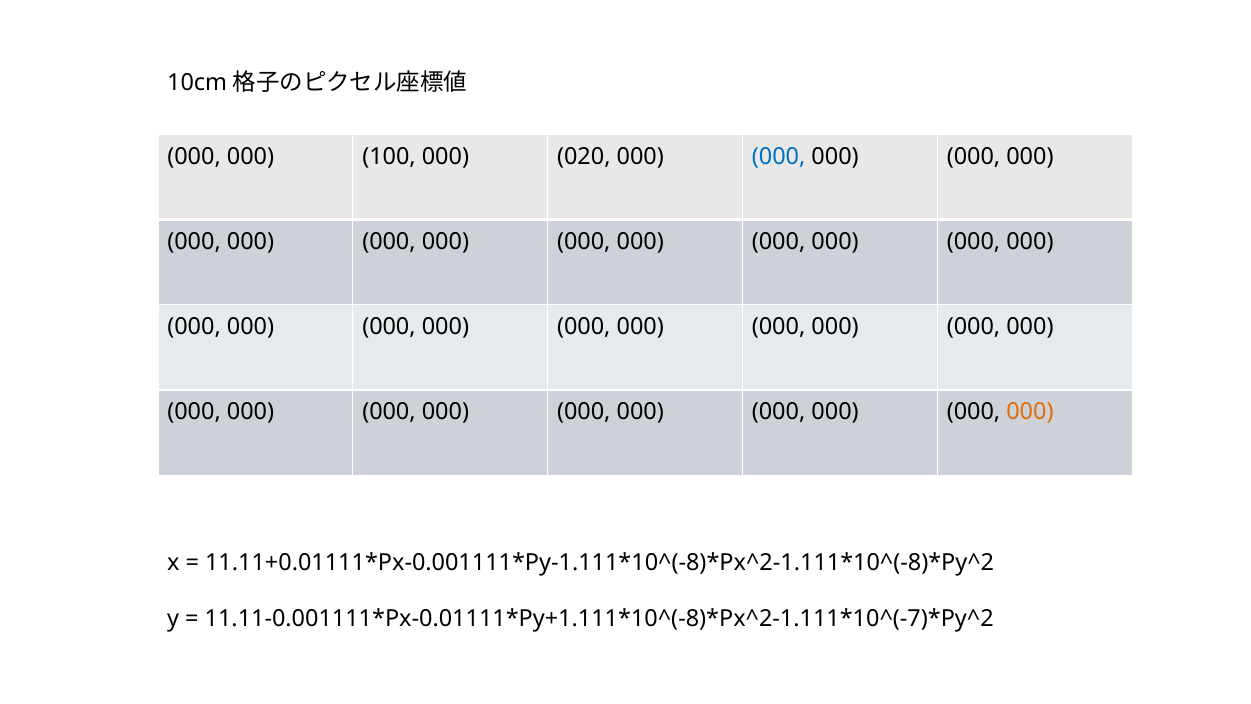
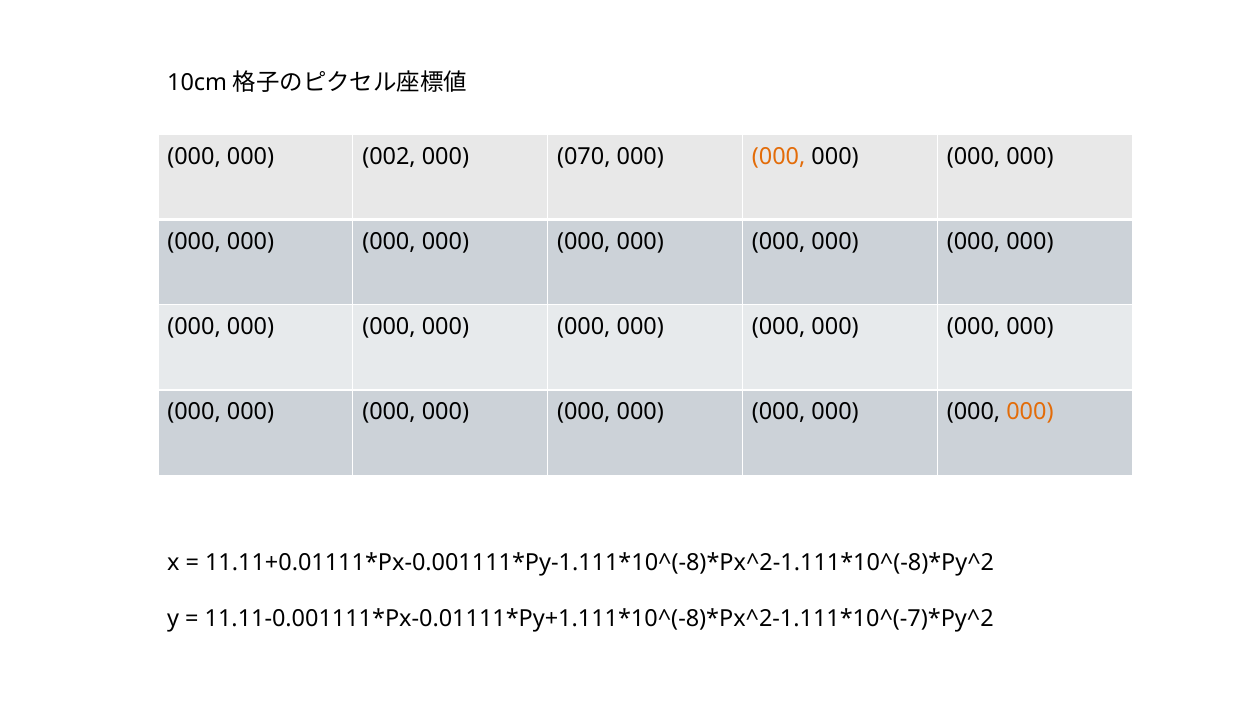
100: 100 -> 002
020: 020 -> 070
000 at (779, 156) colour: blue -> orange
